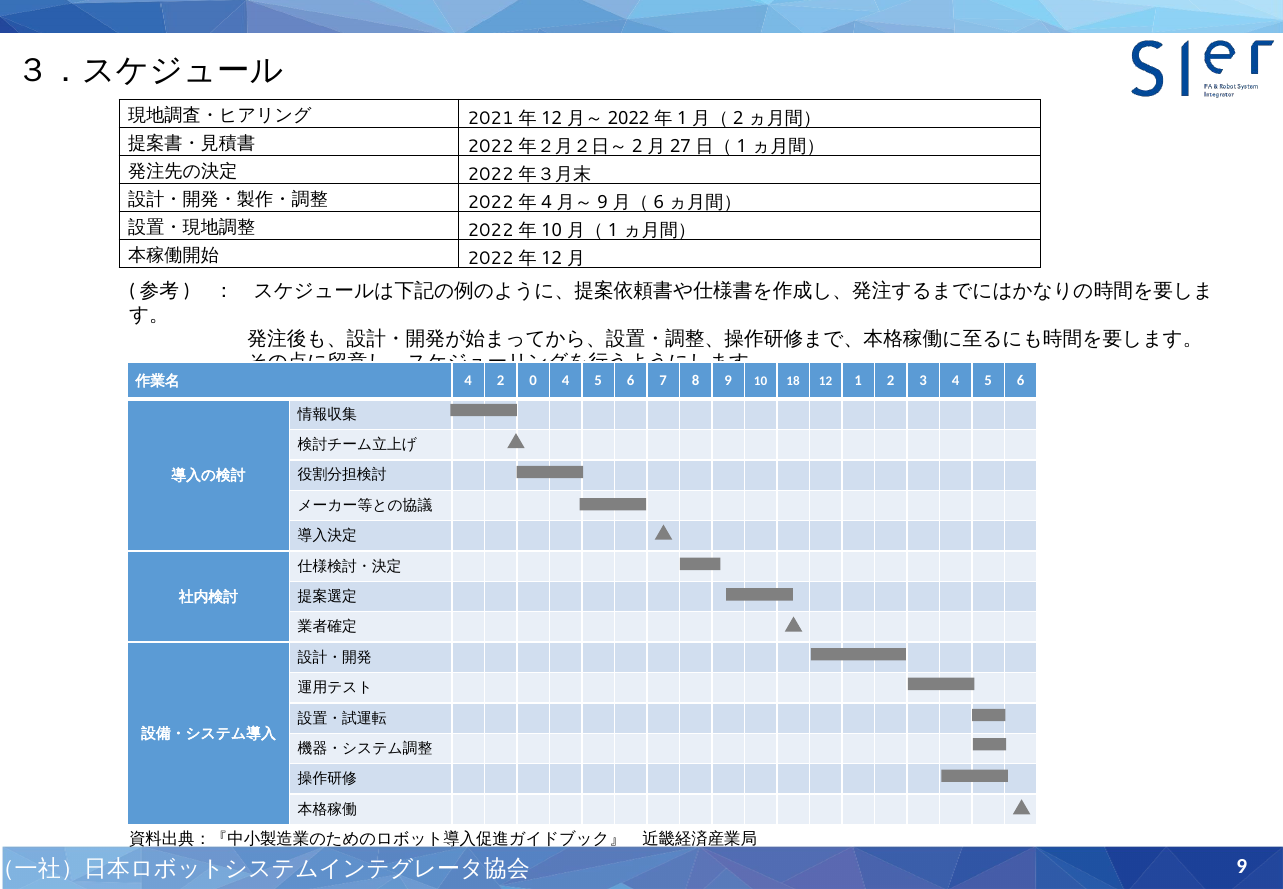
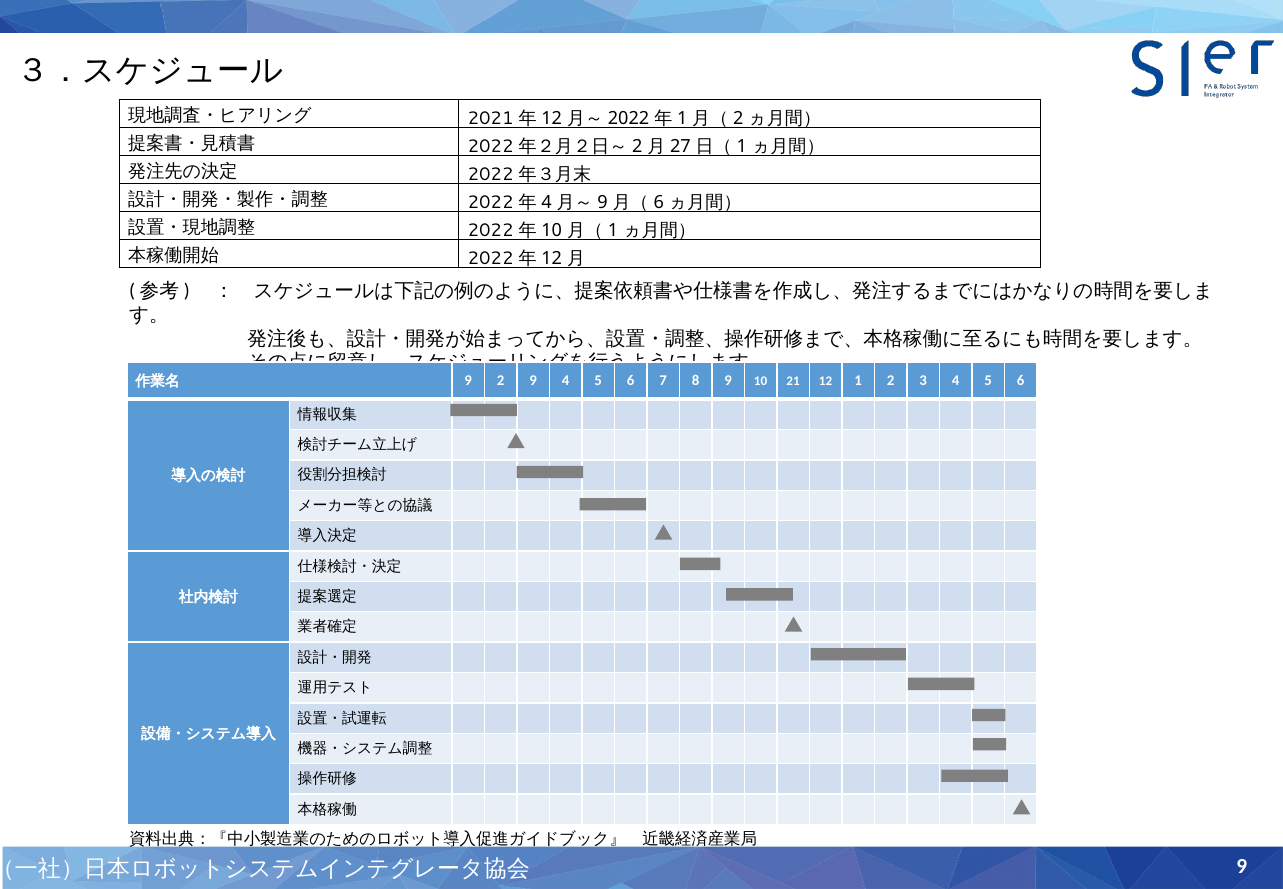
4 at (468, 380): 4 -> 9
2 0: 0 -> 9
18: 18 -> 21
